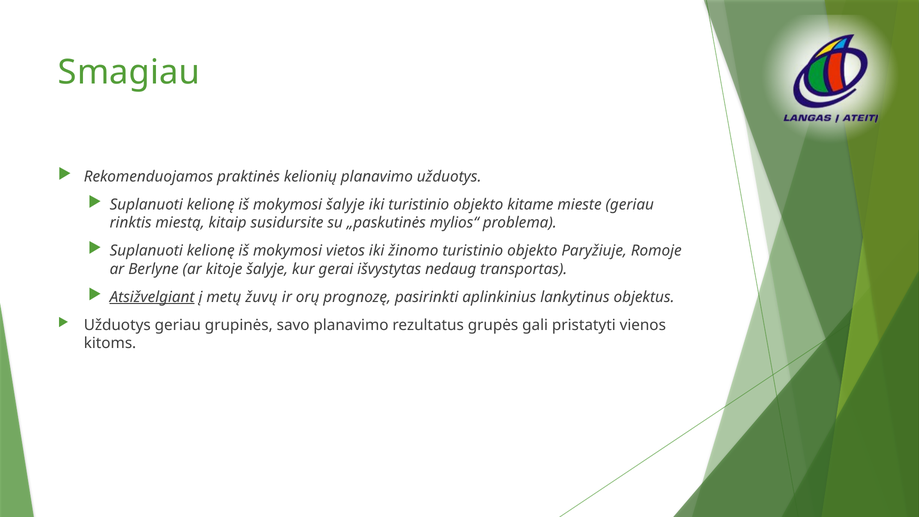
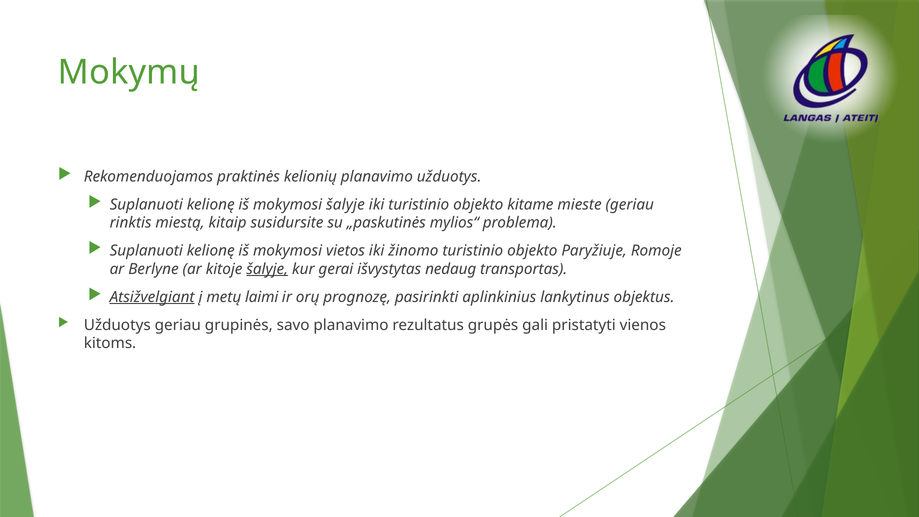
Smagiau: Smagiau -> Mokymų
šalyje at (267, 269) underline: none -> present
žuvų: žuvų -> laimi
